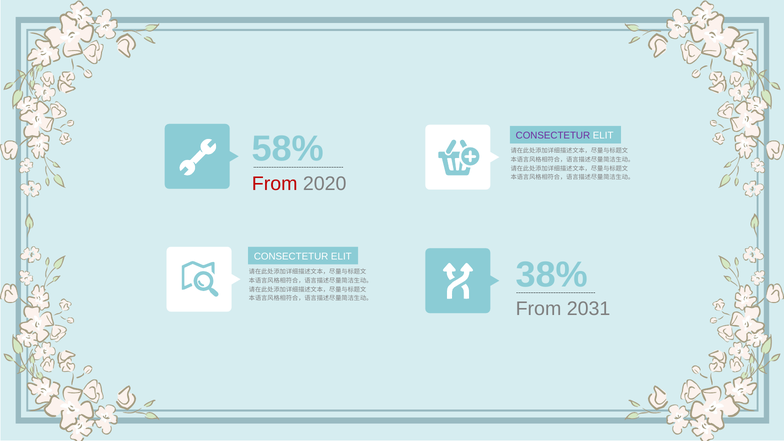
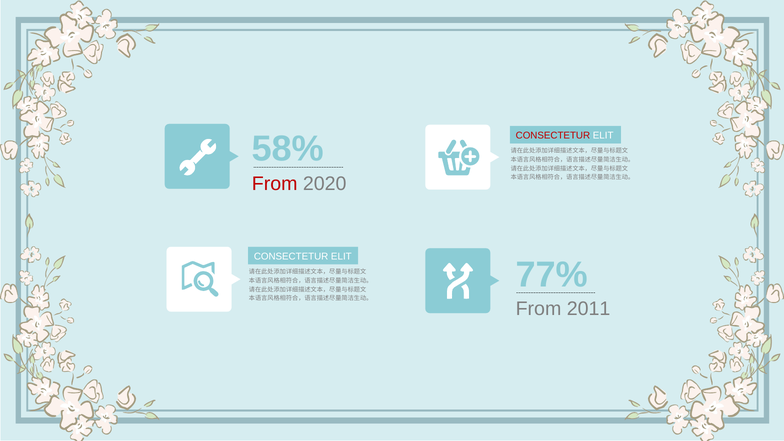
CONSECTETUR at (553, 135) colour: purple -> red
38%: 38% -> 77%
2031: 2031 -> 2011
